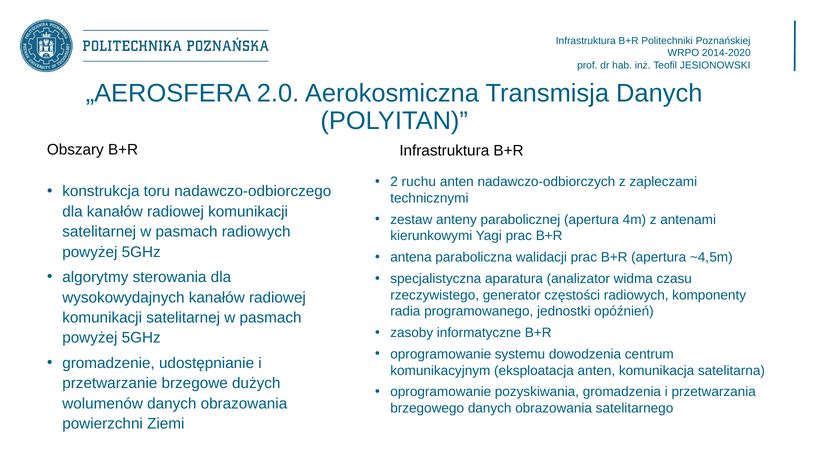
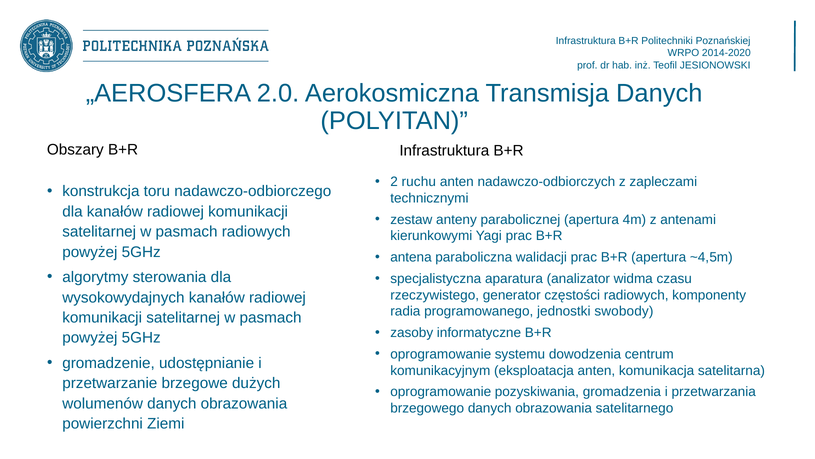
opóźnień: opóźnień -> swobody
